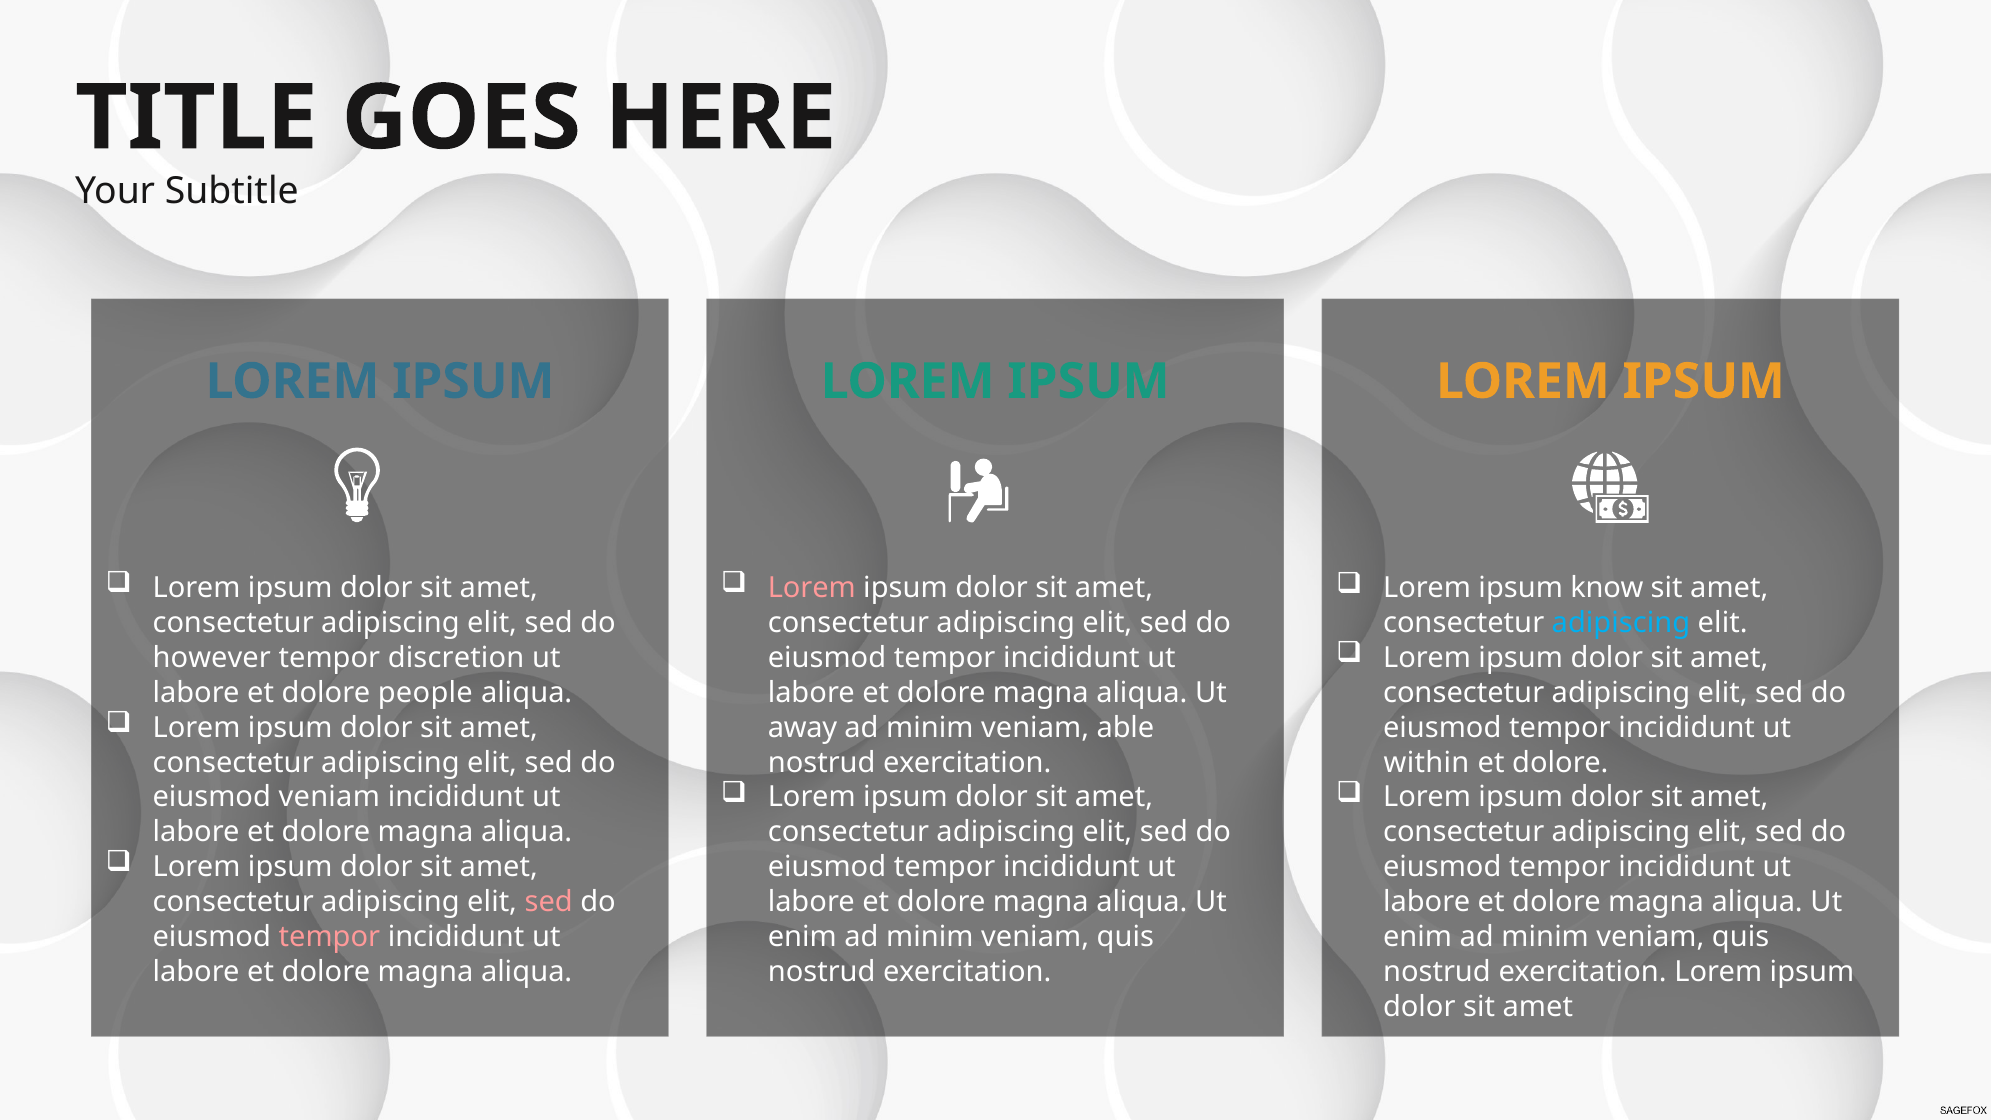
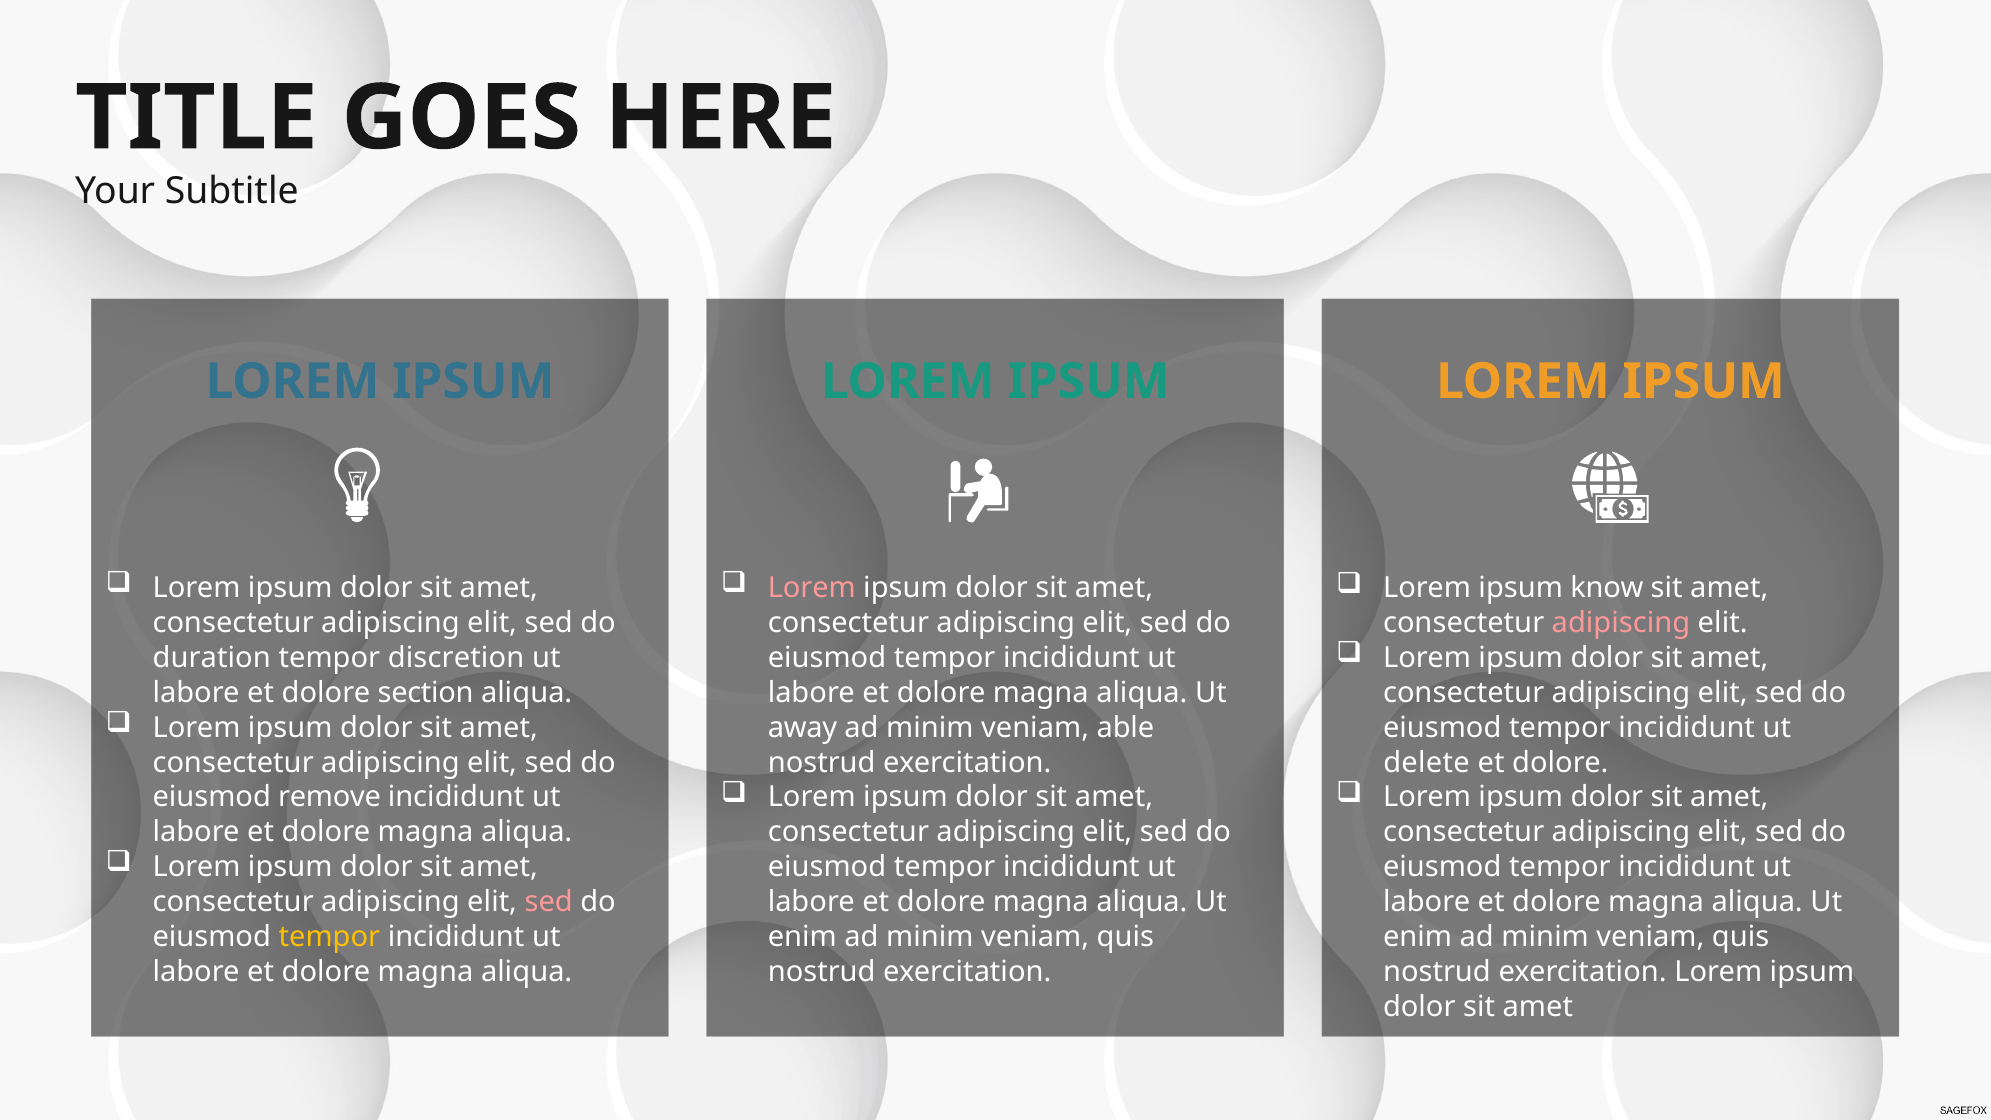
adipiscing at (1621, 623) colour: light blue -> pink
however: however -> duration
people: people -> section
within: within -> delete
eiusmod veniam: veniam -> remove
tempor at (329, 937) colour: pink -> yellow
